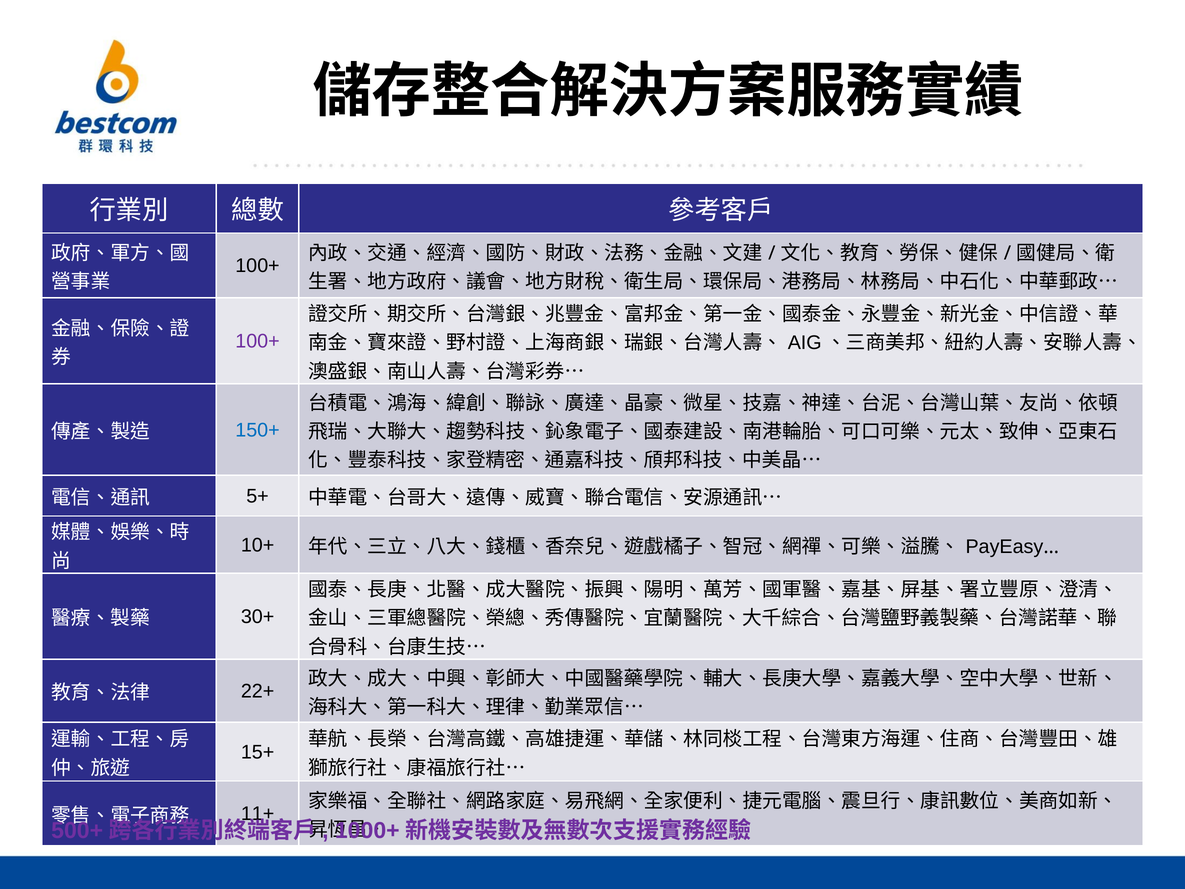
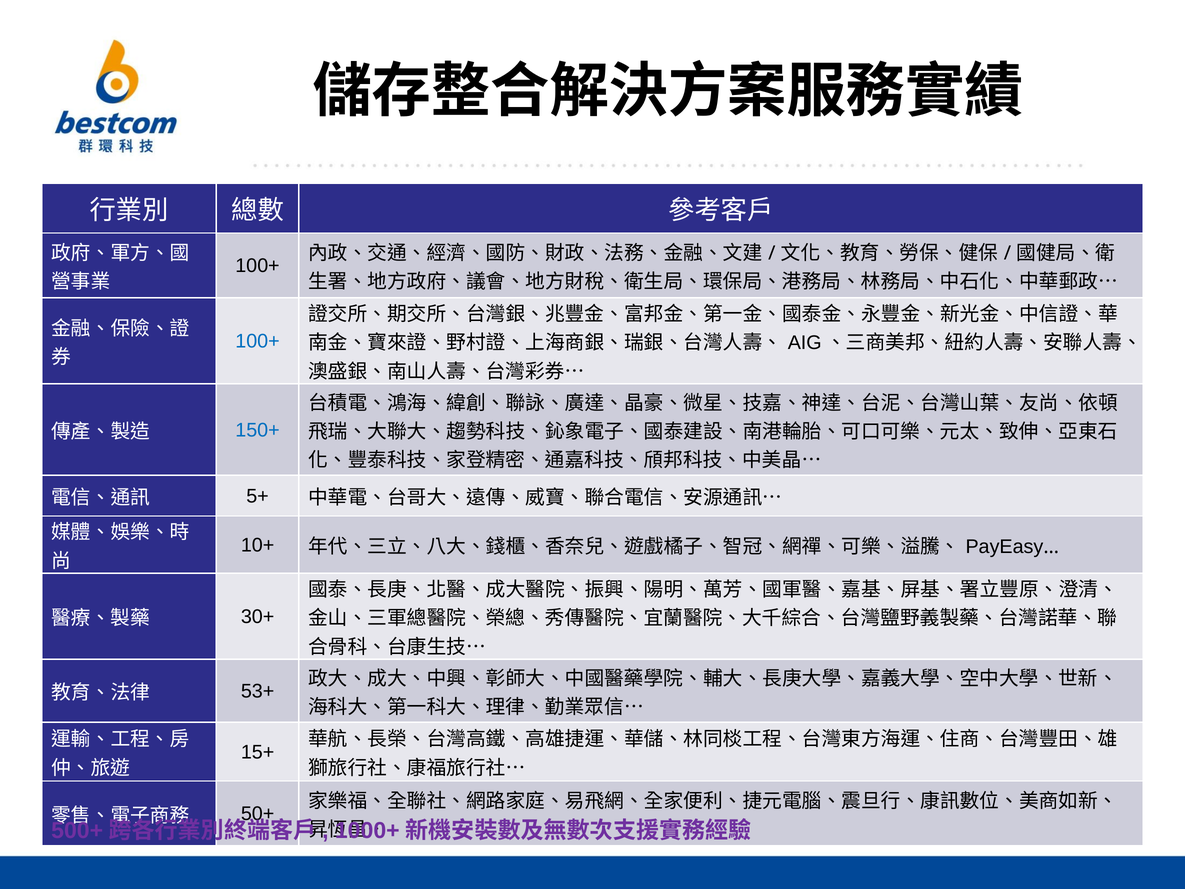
100+ at (258, 341) colour: purple -> blue
22+: 22+ -> 53+
11+: 11+ -> 50+
